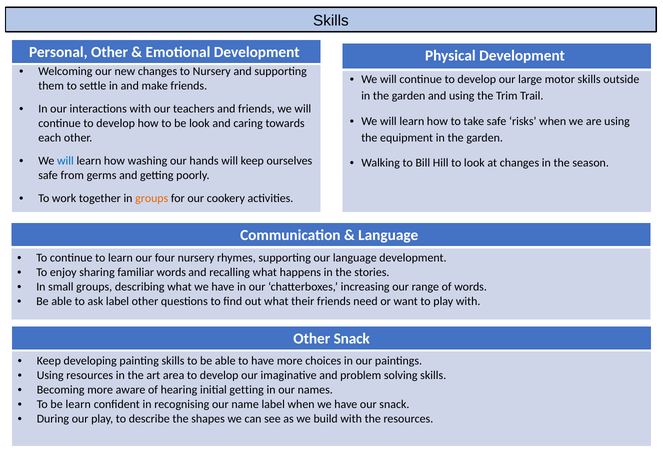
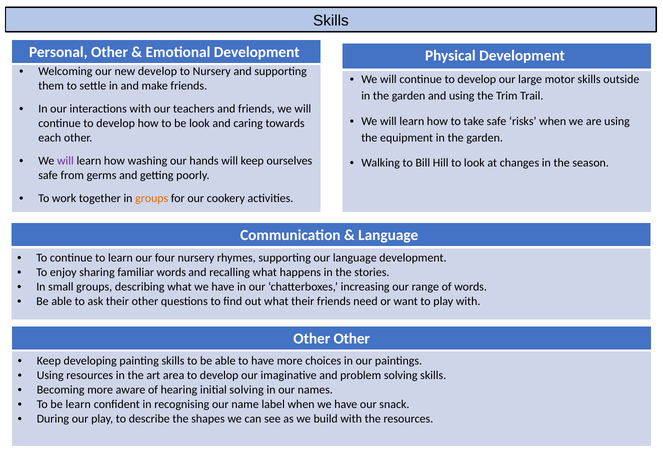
new changes: changes -> develop
will at (65, 161) colour: blue -> purple
ask label: label -> their
Other Snack: Snack -> Other
initial getting: getting -> solving
